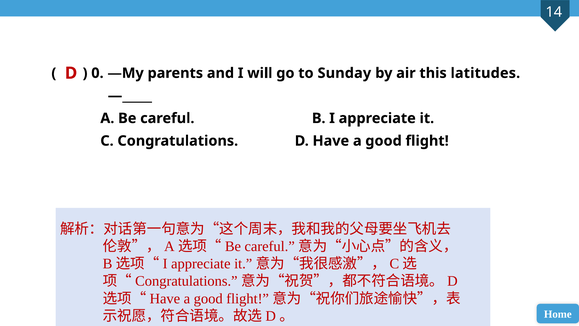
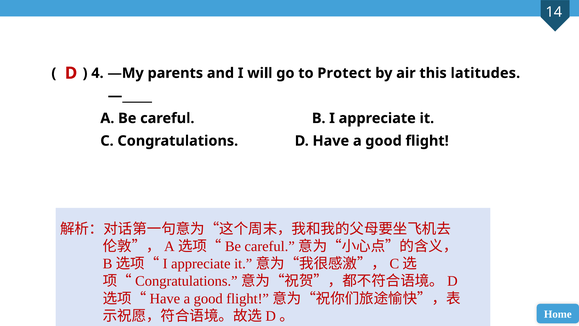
0: 0 -> 4
Sunday: Sunday -> Protect
